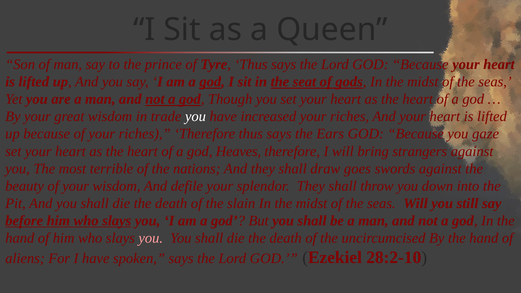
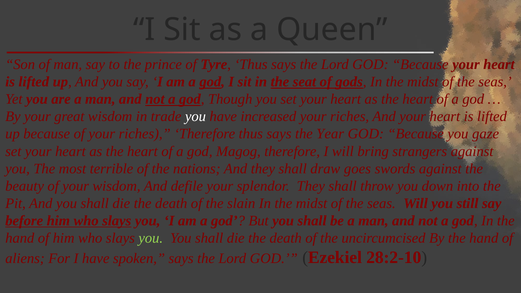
Ears: Ears -> Year
Heaves: Heaves -> Magog
you at (151, 238) colour: pink -> light green
